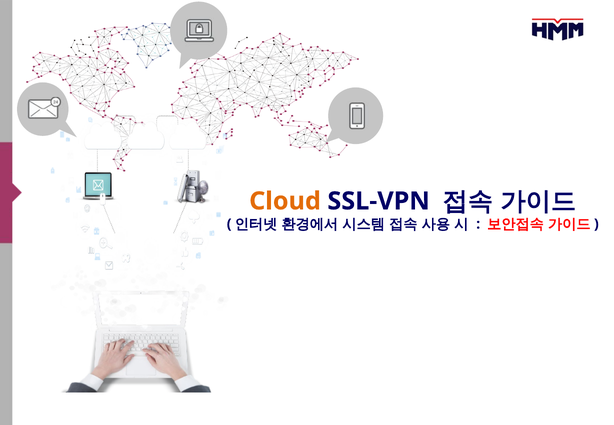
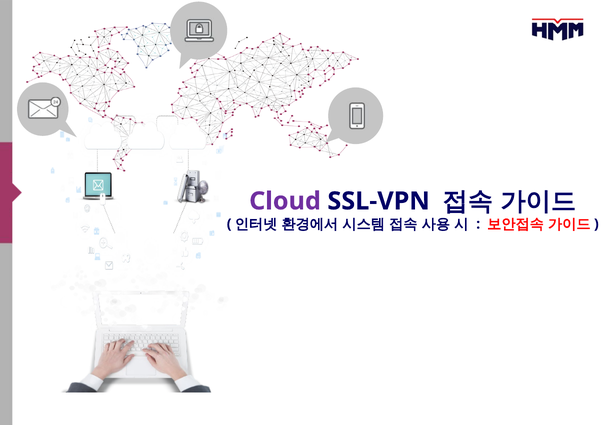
Cloud colour: orange -> purple
